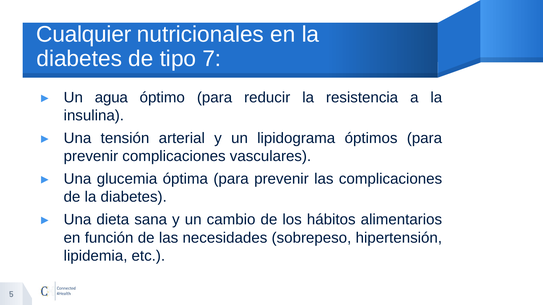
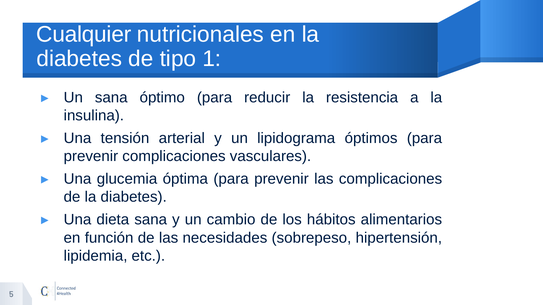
7: 7 -> 1
Un agua: agua -> sana
